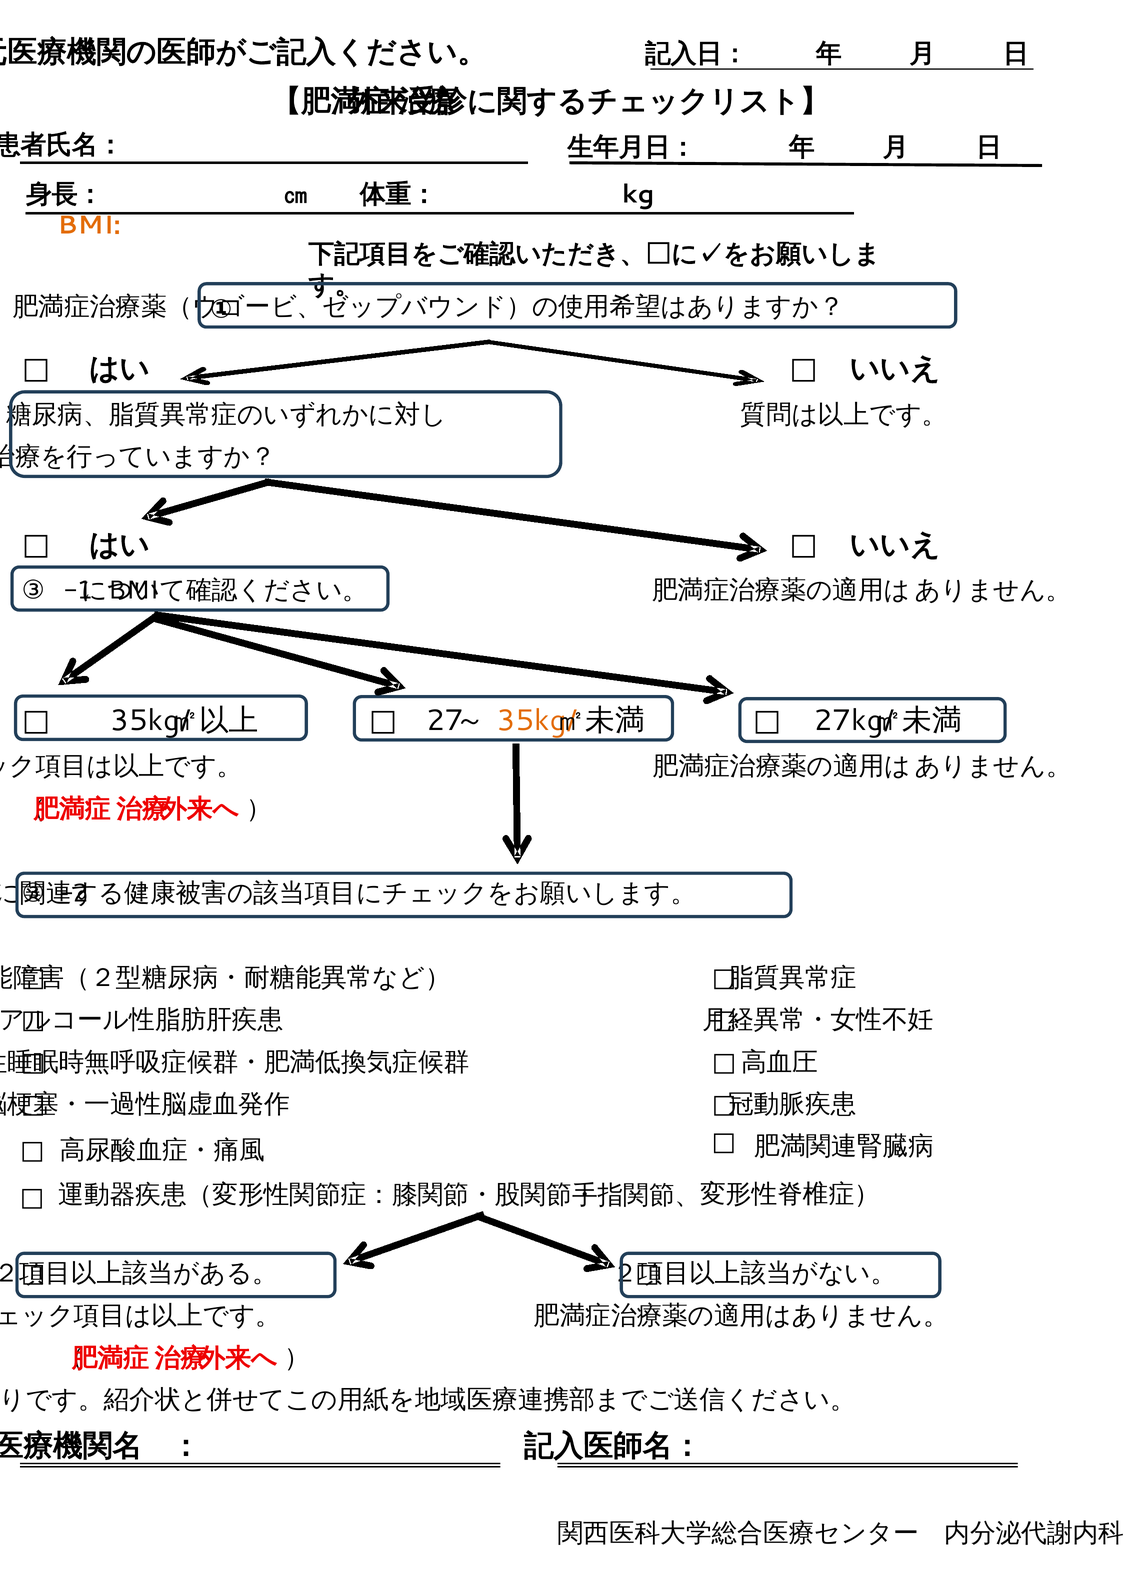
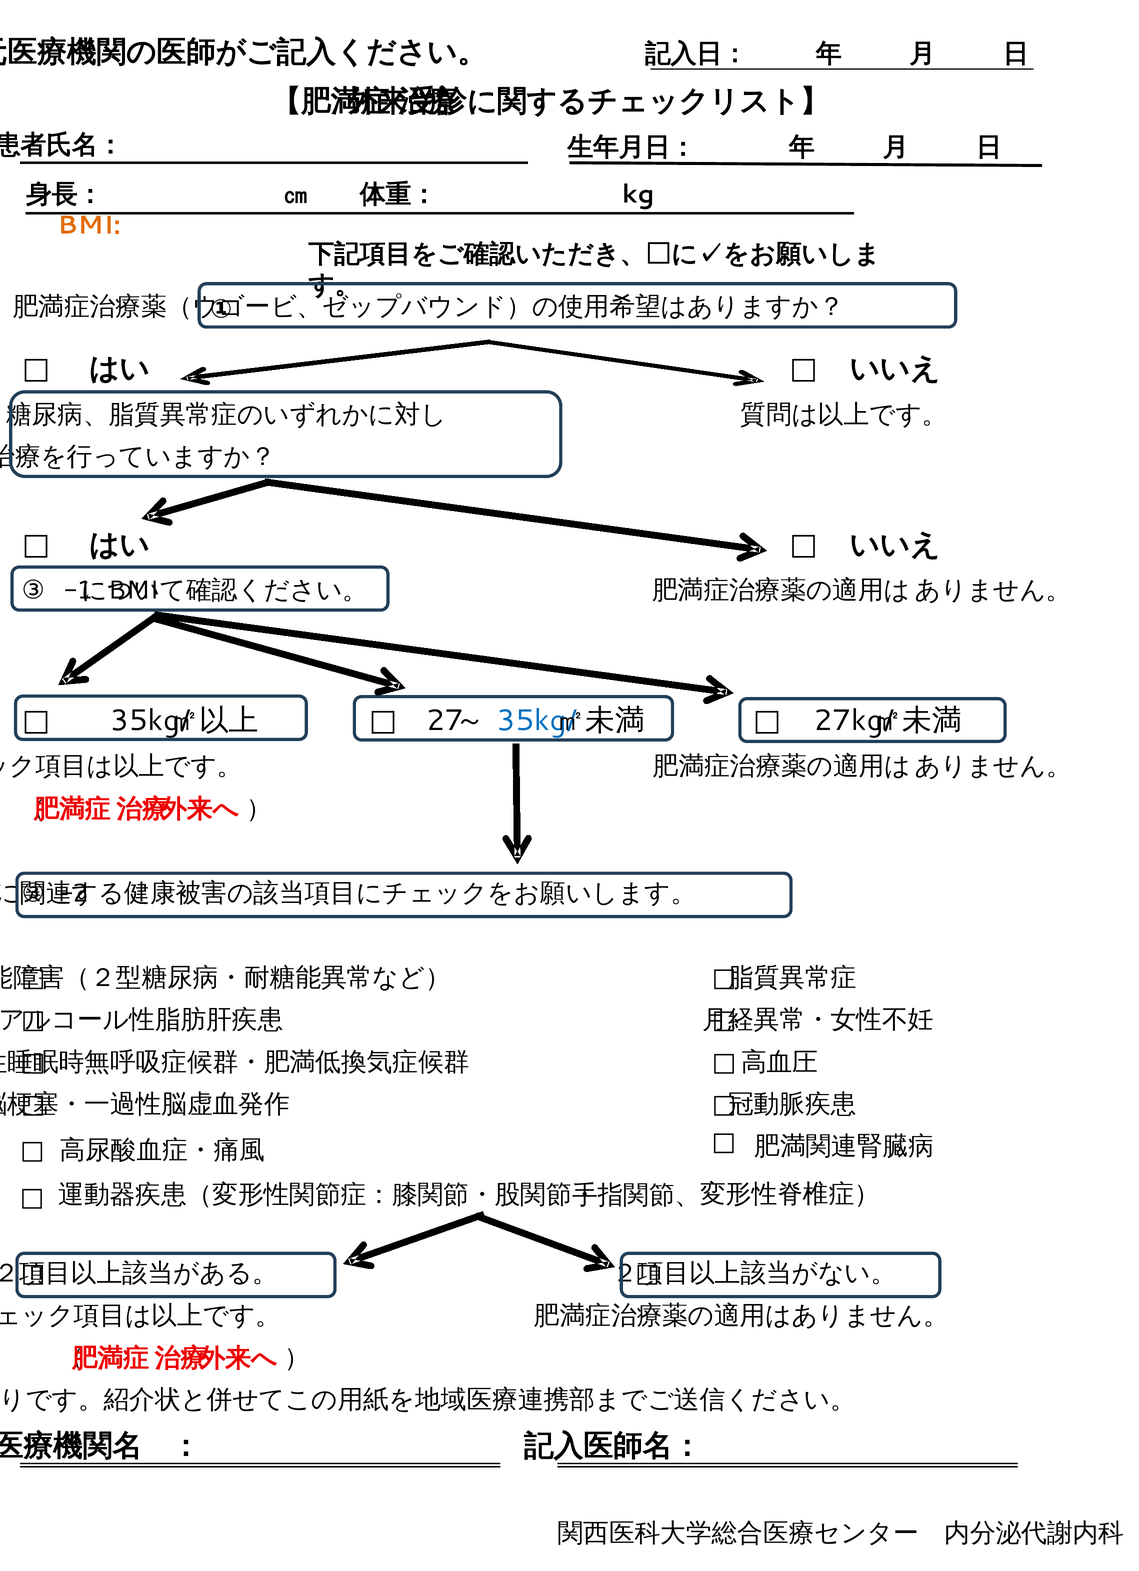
35kg/ at (537, 720) colour: orange -> blue
